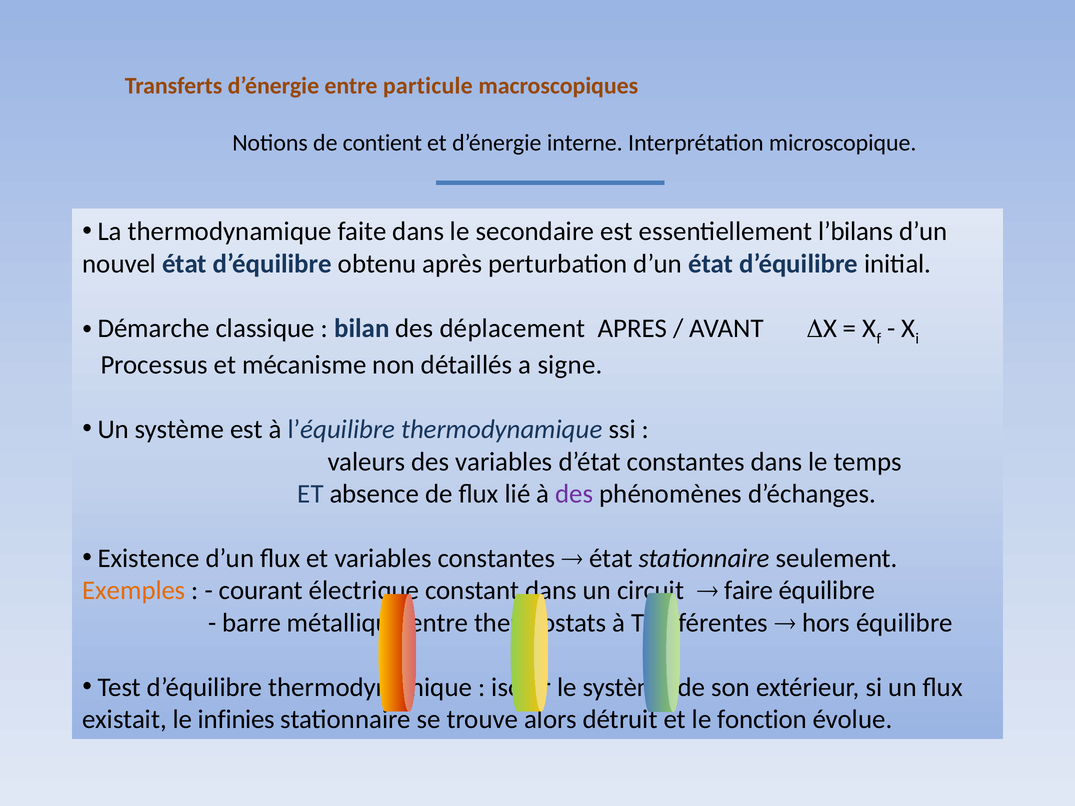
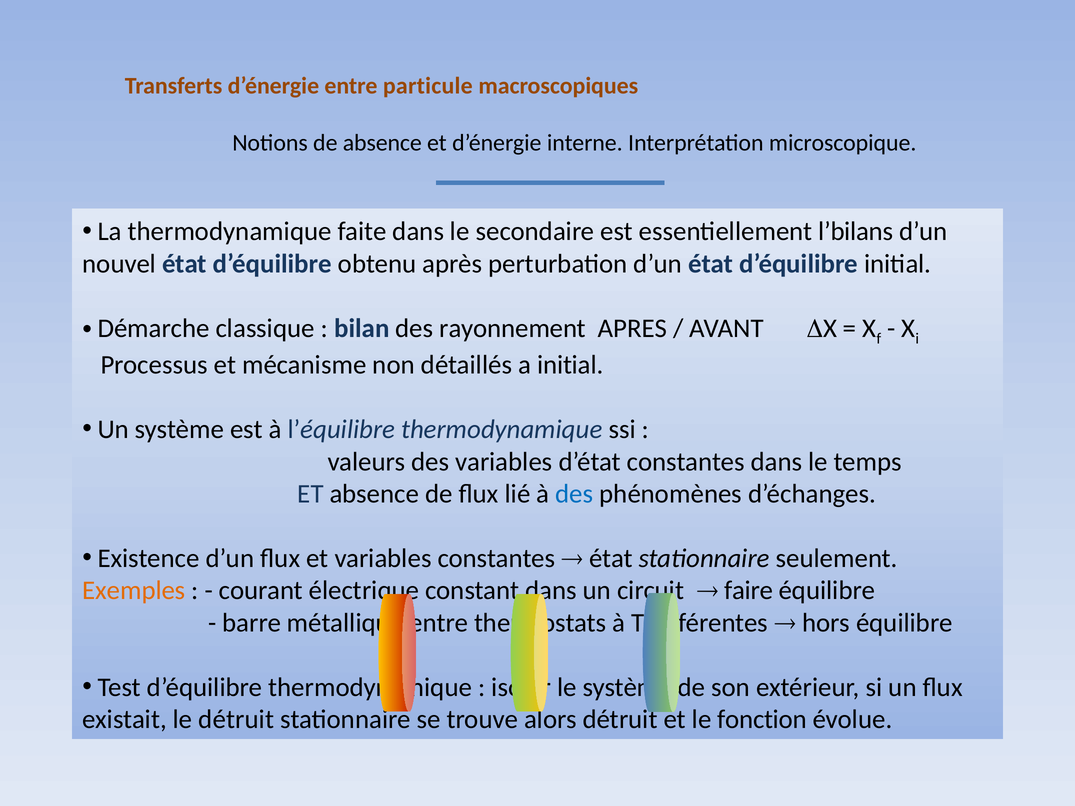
de contient: contient -> absence
déplacement: déplacement -> rayonnement
a signe: signe -> initial
des at (574, 494) colour: purple -> blue
le infinies: infinies -> détruit
